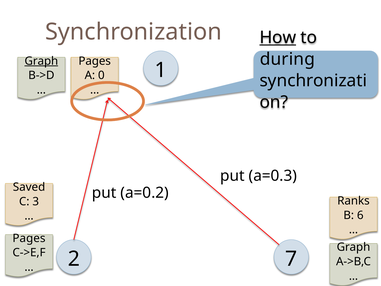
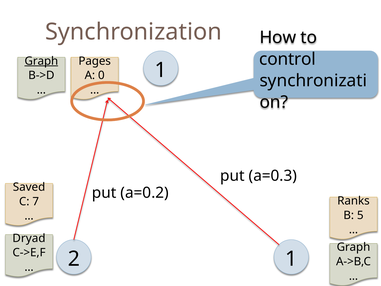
How underline: present -> none
during: during -> control
3: 3 -> 7
6: 6 -> 5
Pages at (29, 238): Pages -> Dryad
2 7: 7 -> 1
